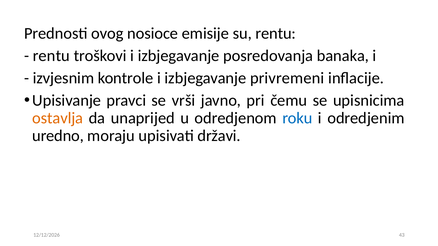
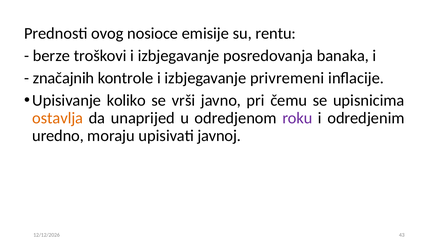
rentu at (51, 56): rentu -> berze
izvjesnim: izvjesnim -> značajnih
pravci: pravci -> koliko
roku colour: blue -> purple
državi: državi -> javnoj
